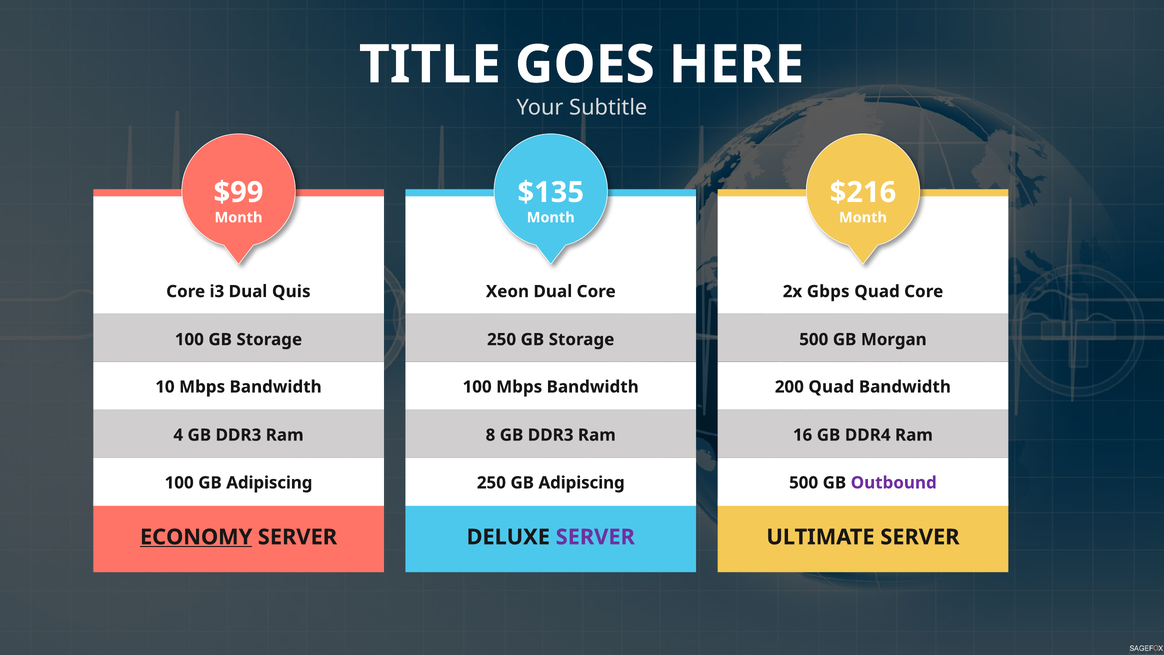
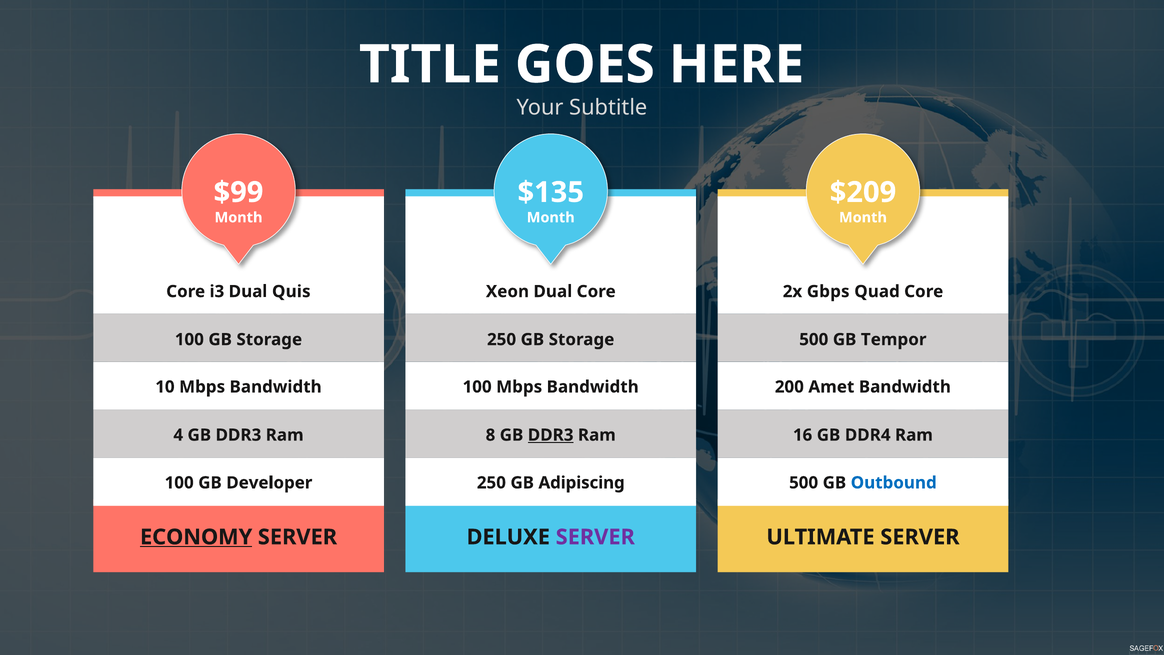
$216: $216 -> $209
Morgan: Morgan -> Tempor
200 Quad: Quad -> Amet
DDR3 at (551, 435) underline: none -> present
100 GB Adipiscing: Adipiscing -> Developer
Outbound colour: purple -> blue
